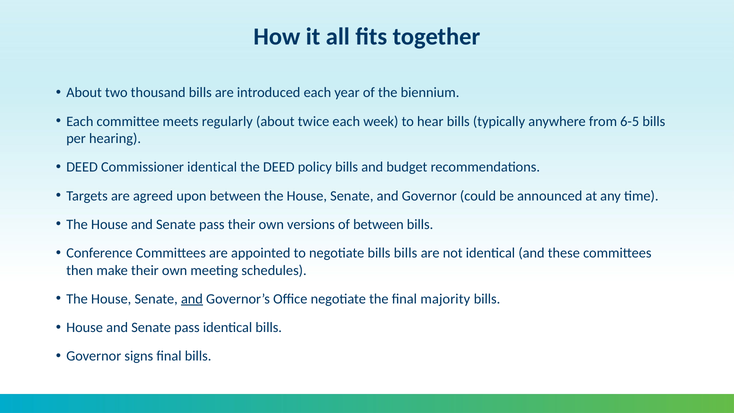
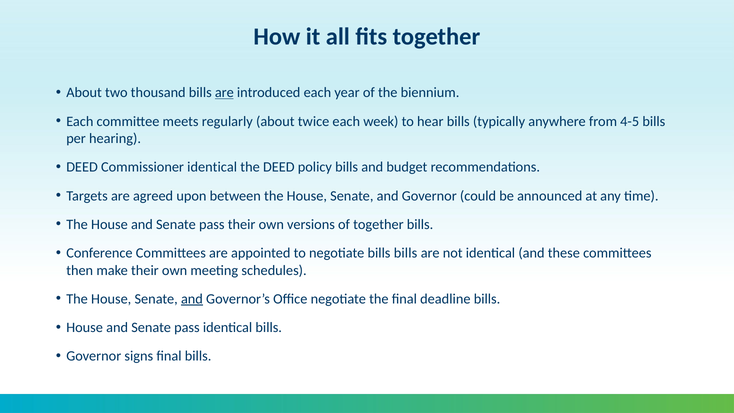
are at (224, 93) underline: none -> present
6-5: 6-5 -> 4-5
of between: between -> together
majority: majority -> deadline
